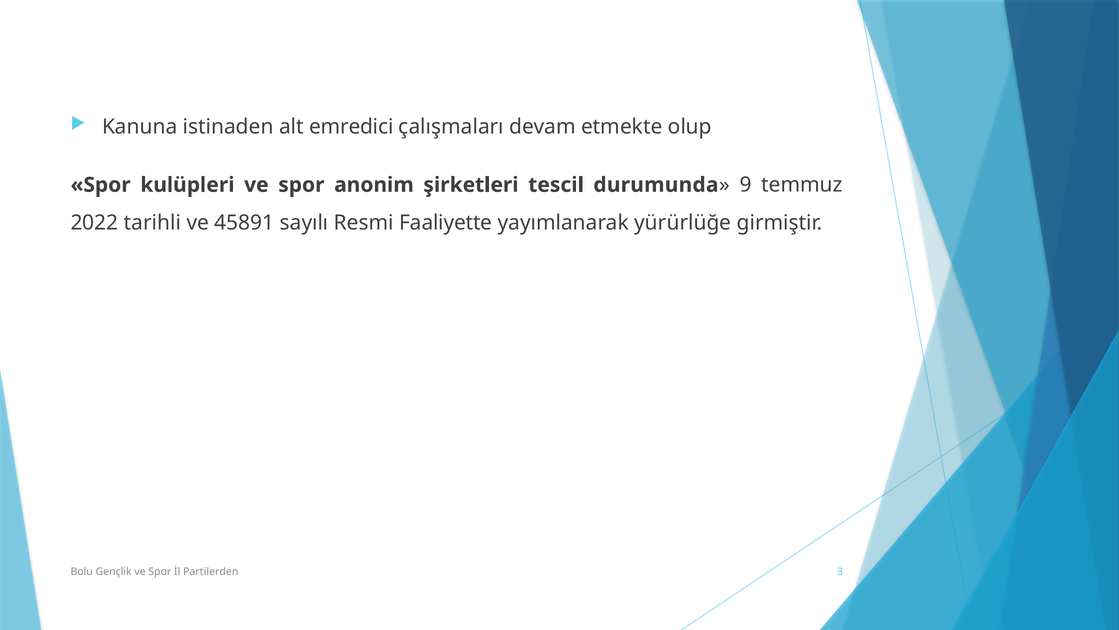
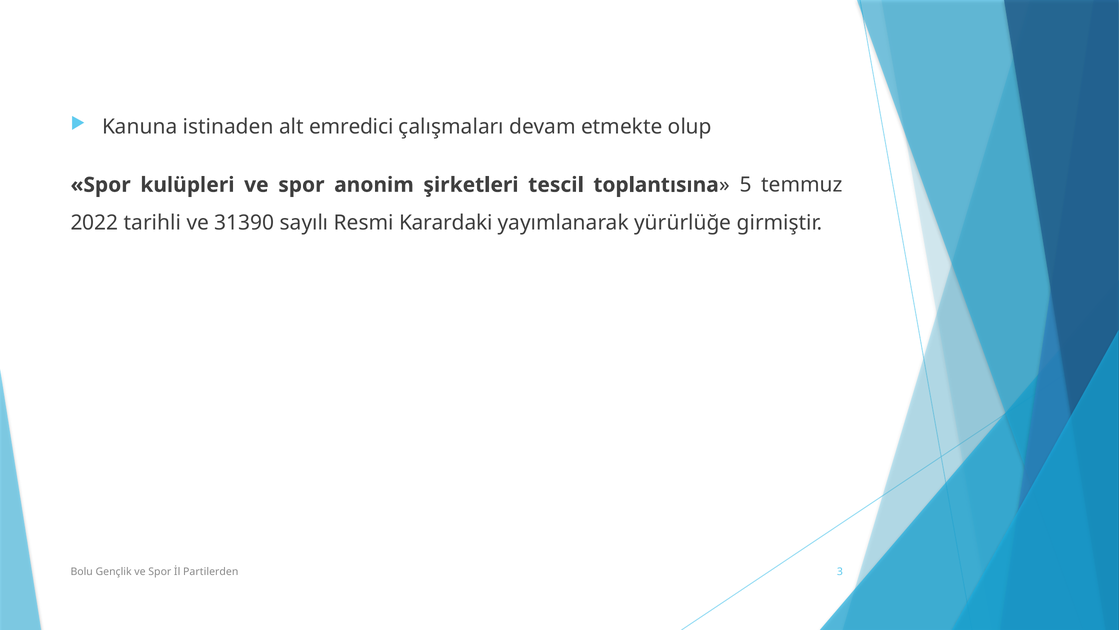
durumunda: durumunda -> toplantısına
9: 9 -> 5
45891: 45891 -> 31390
Faaliyette: Faaliyette -> Karardaki
